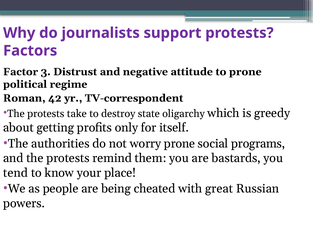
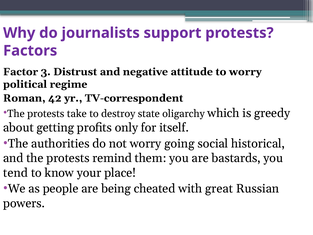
to prone: prone -> worry
worry prone: prone -> going
programs: programs -> historical
